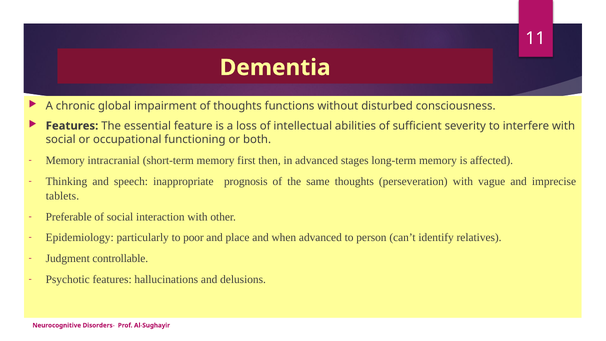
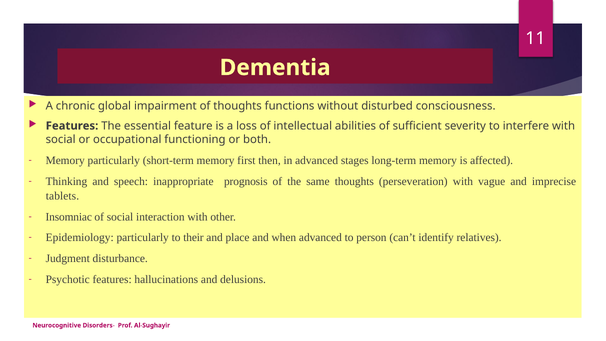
Memory intracranial: intracranial -> particularly
Preferable: Preferable -> Insomniac
poor: poor -> their
controllable: controllable -> disturbance
